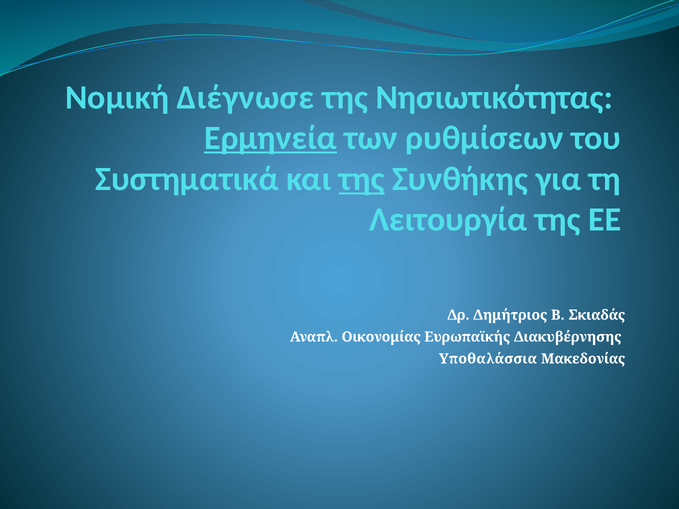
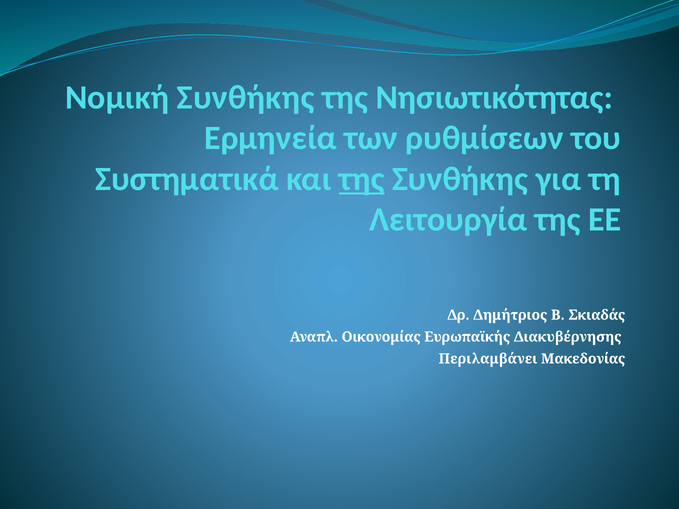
Νομική Διέγνωσε: Διέγνωσε -> Συνθήκης
Ερμηνεία underline: present -> none
Υποθαλάσσια: Υποθαλάσσια -> Περιλαμβάνει
